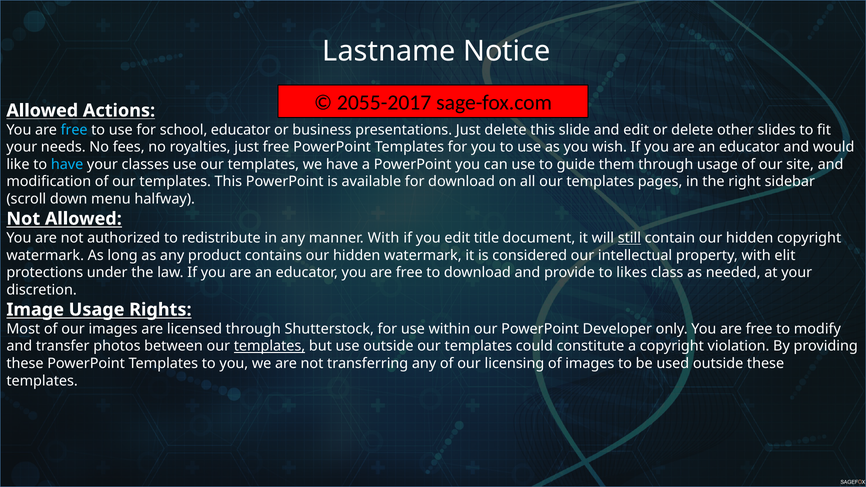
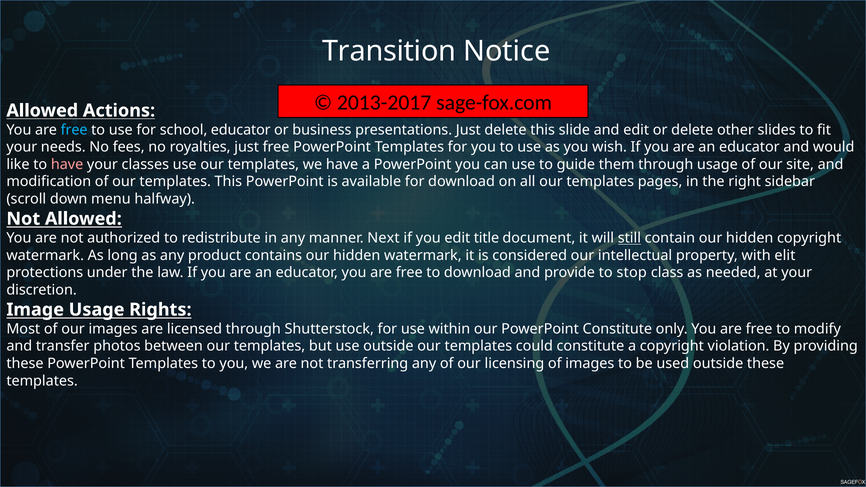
Lastname: Lastname -> Transition
2055-2017: 2055-2017 -> 2013-2017
have at (67, 164) colour: light blue -> pink
manner With: With -> Next
likes: likes -> stop
PowerPoint Developer: Developer -> Constitute
templates at (270, 346) underline: present -> none
